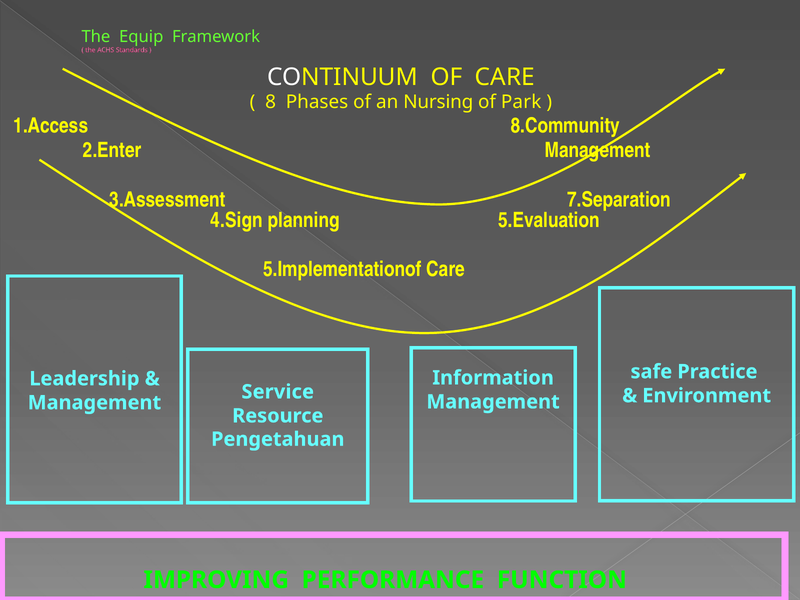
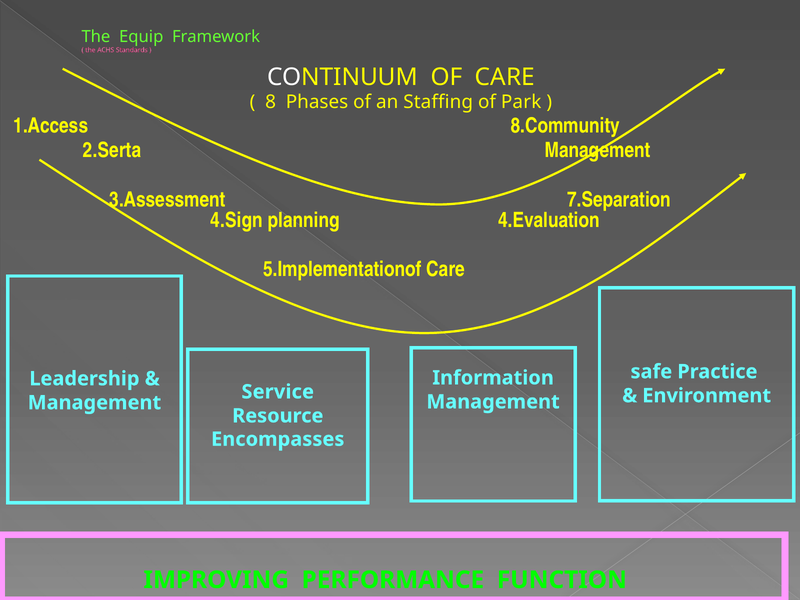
Nursing: Nursing -> Staffing
2.Enter: 2.Enter -> 2.Serta
5.Evaluation: 5.Evaluation -> 4.Evaluation
Pengetahuan: Pengetahuan -> Encompasses
